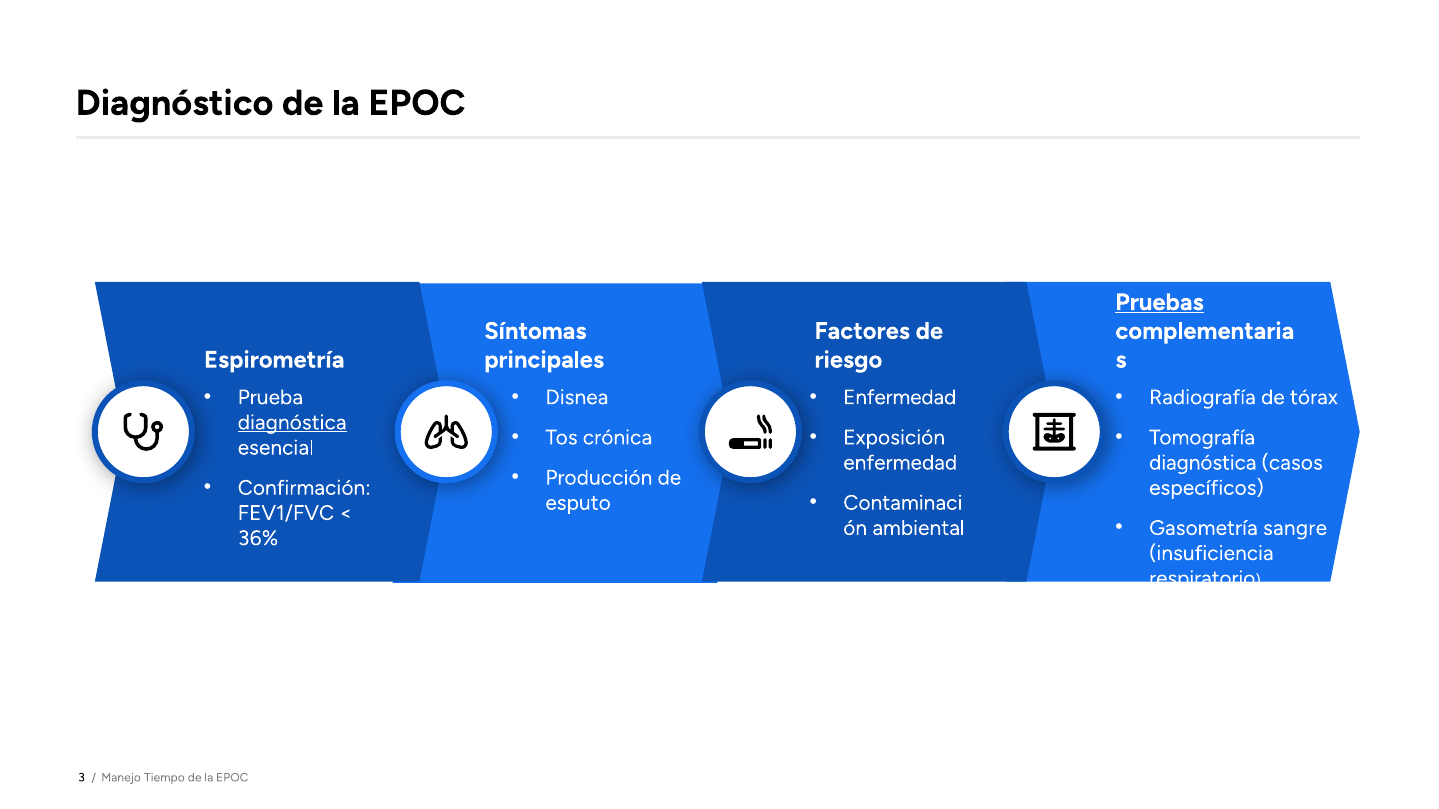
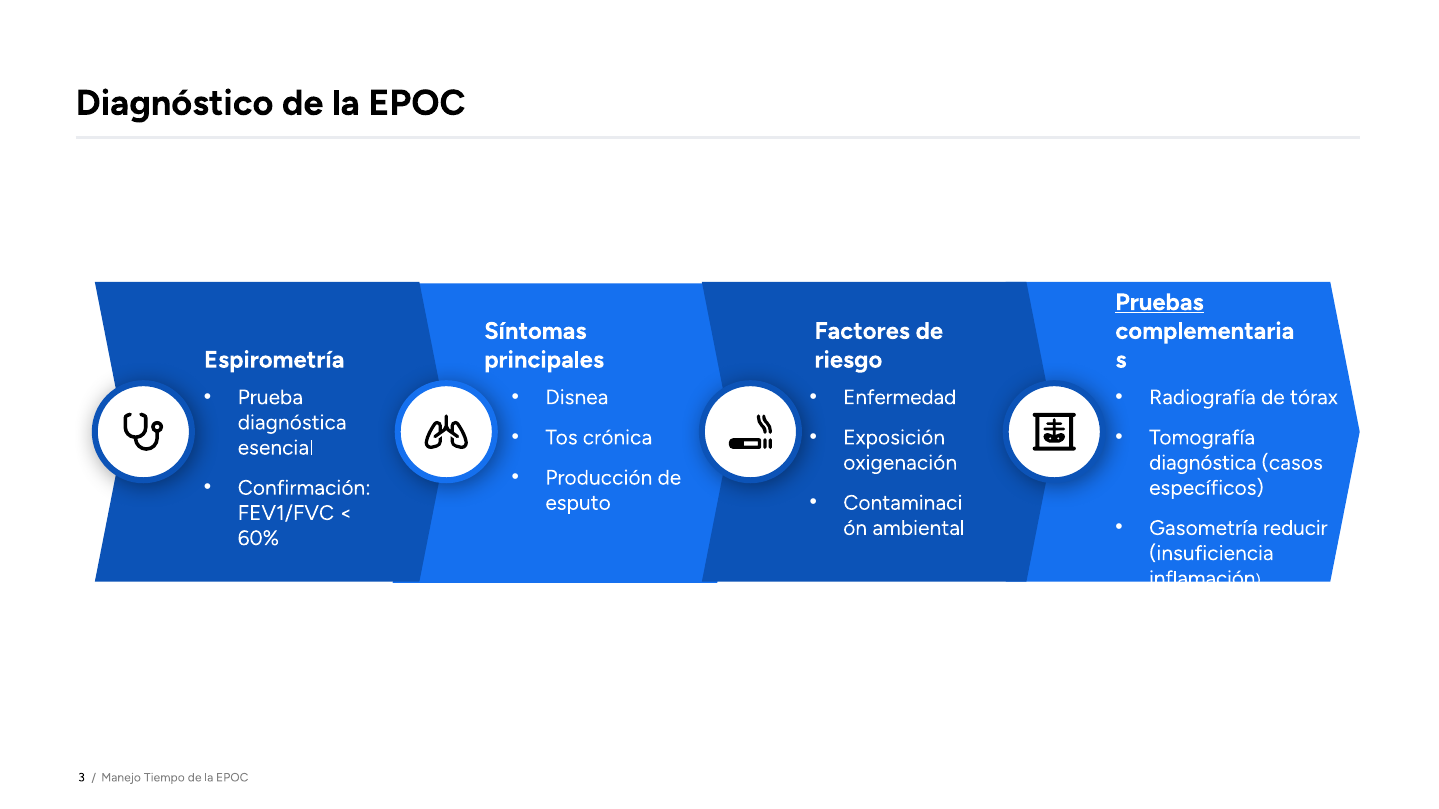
diagnóstica at (292, 423) underline: present -> none
enfermedad at (900, 463): enfermedad -> oxigenación
sangre: sangre -> reducir
36%: 36% -> 60%
respiratorio: respiratorio -> inflamación
